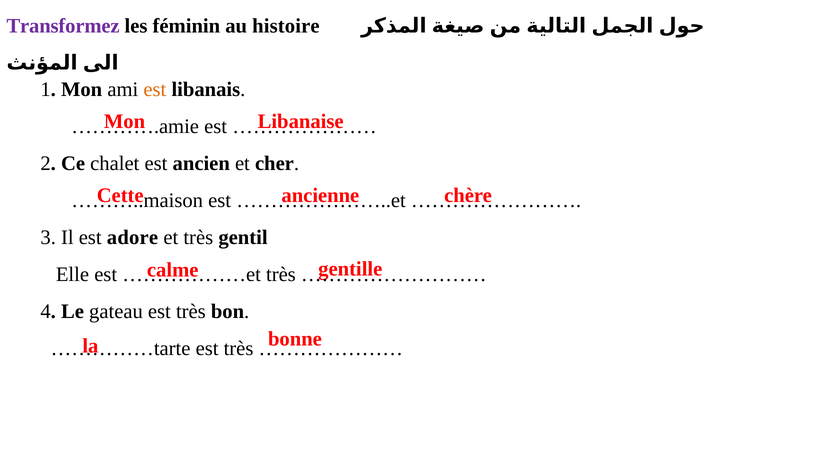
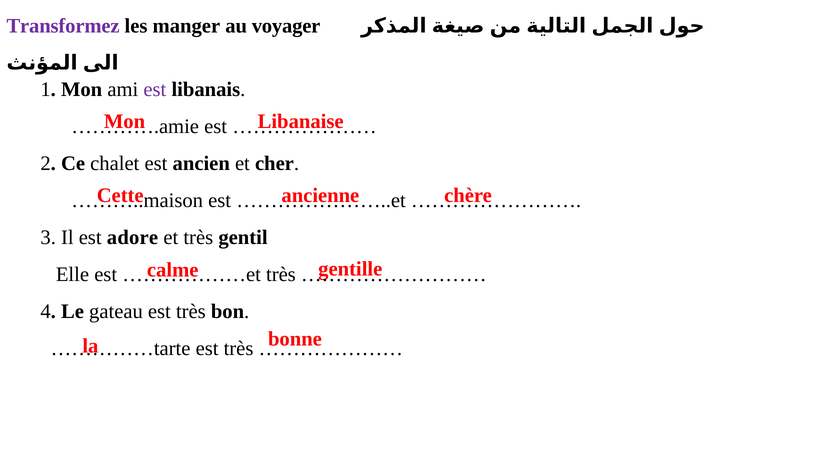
féminin: féminin -> manger
histoire: histoire -> voyager
est at (155, 89) colour: orange -> purple
